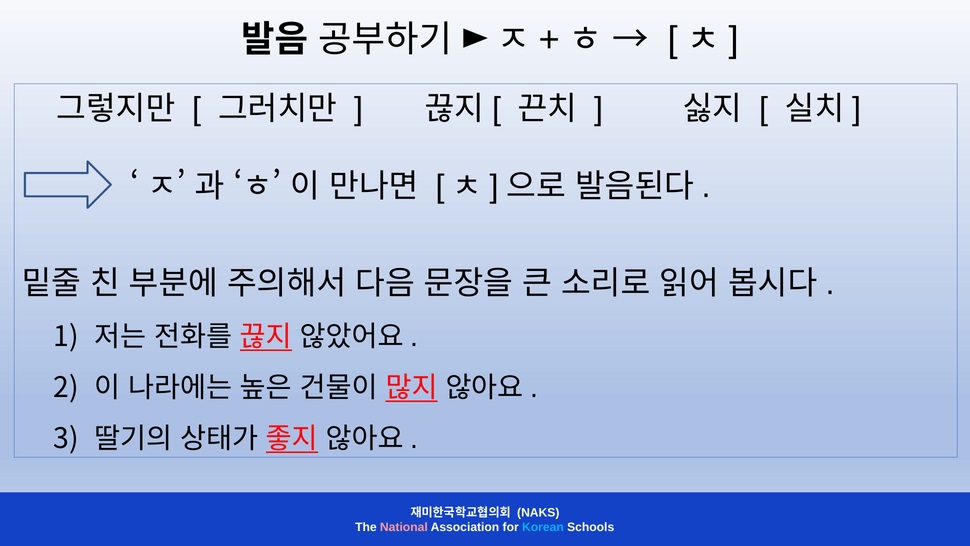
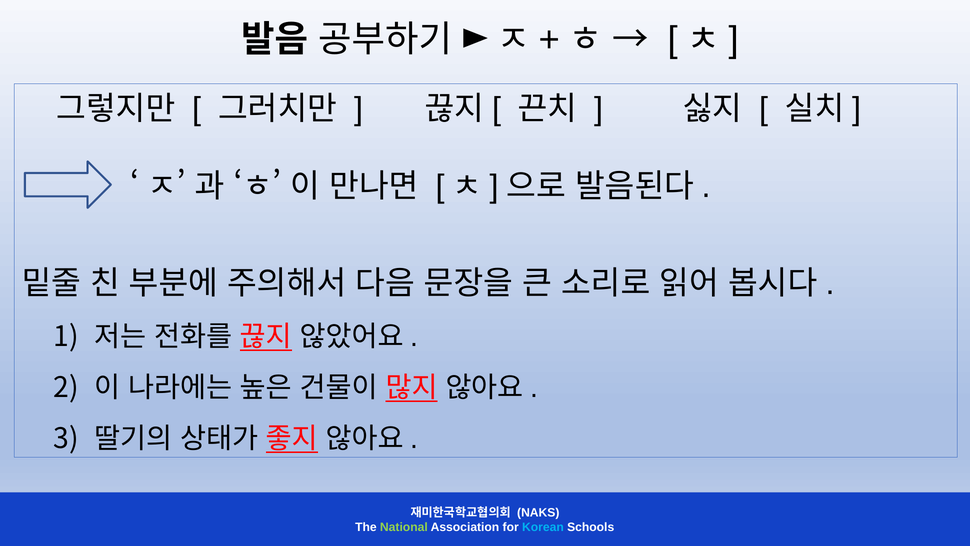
National colour: pink -> light green
